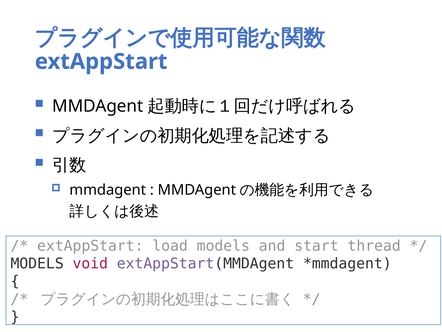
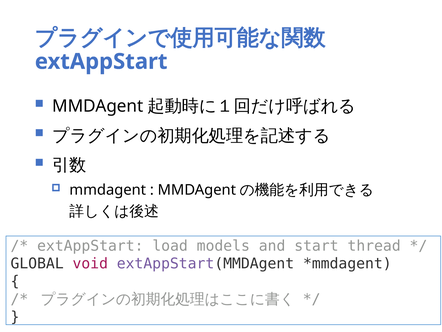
MODELS at (37, 263): MODELS -> GLOBAL
